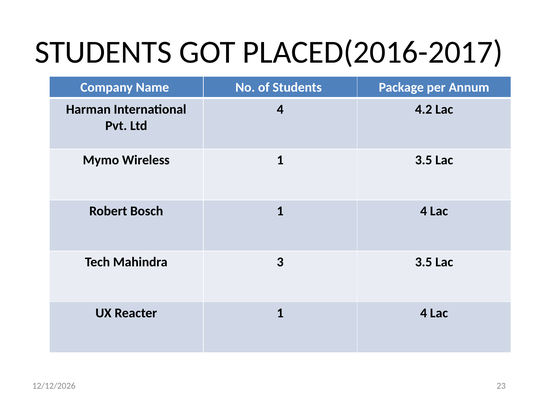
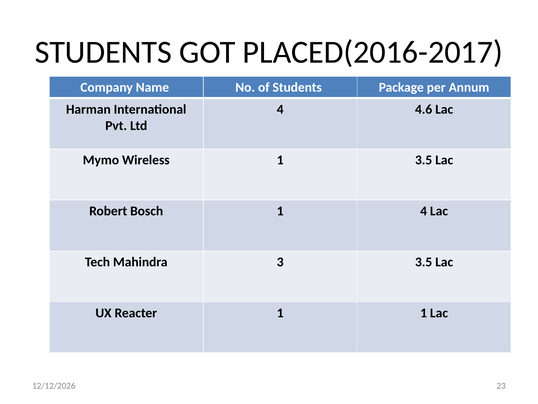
4.2: 4.2 -> 4.6
Reacter 1 4: 4 -> 1
